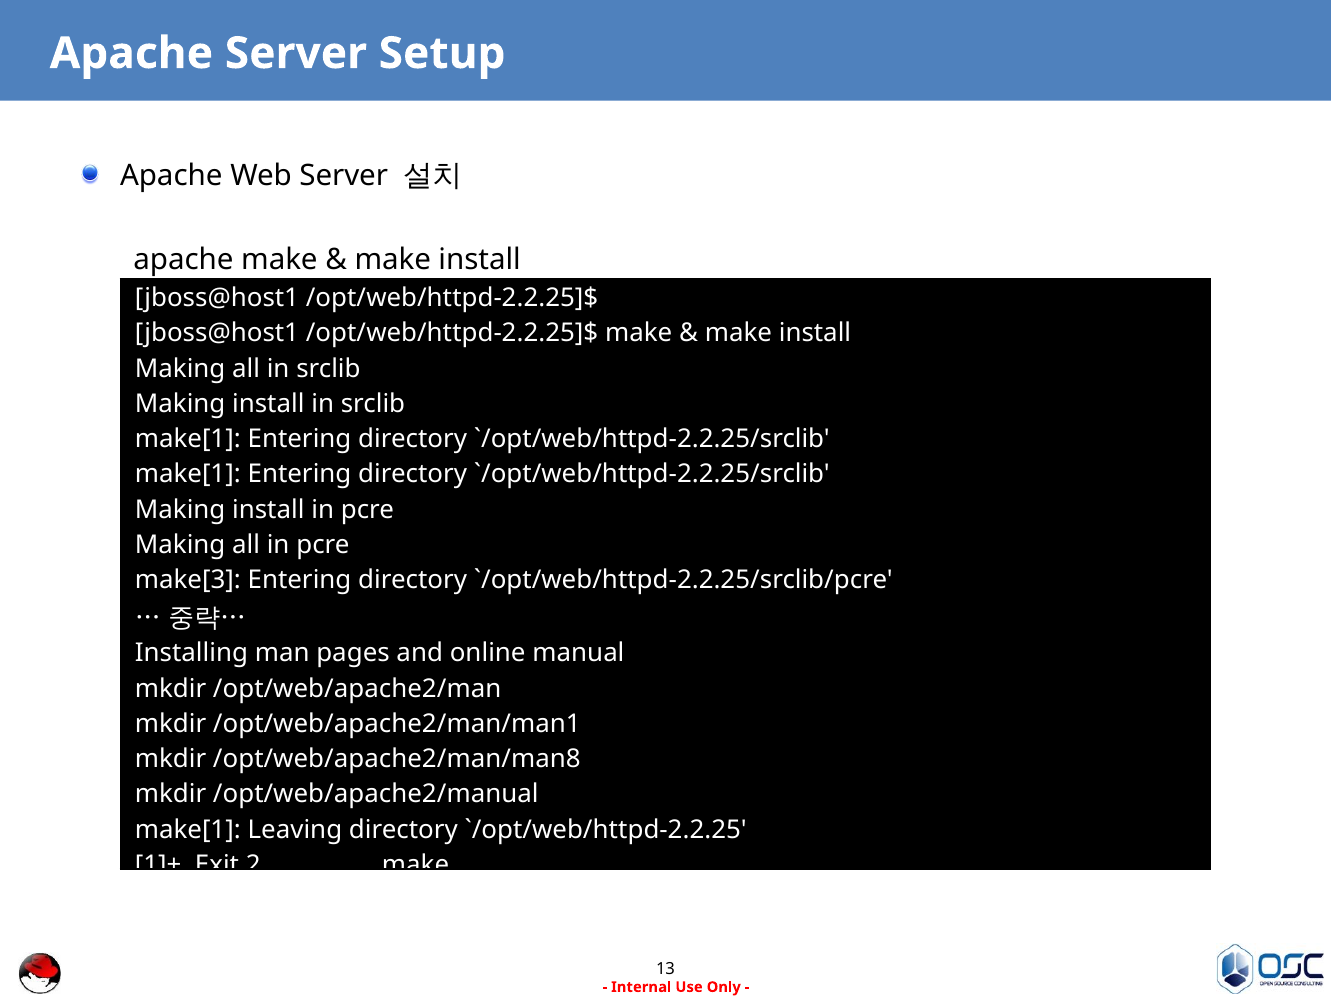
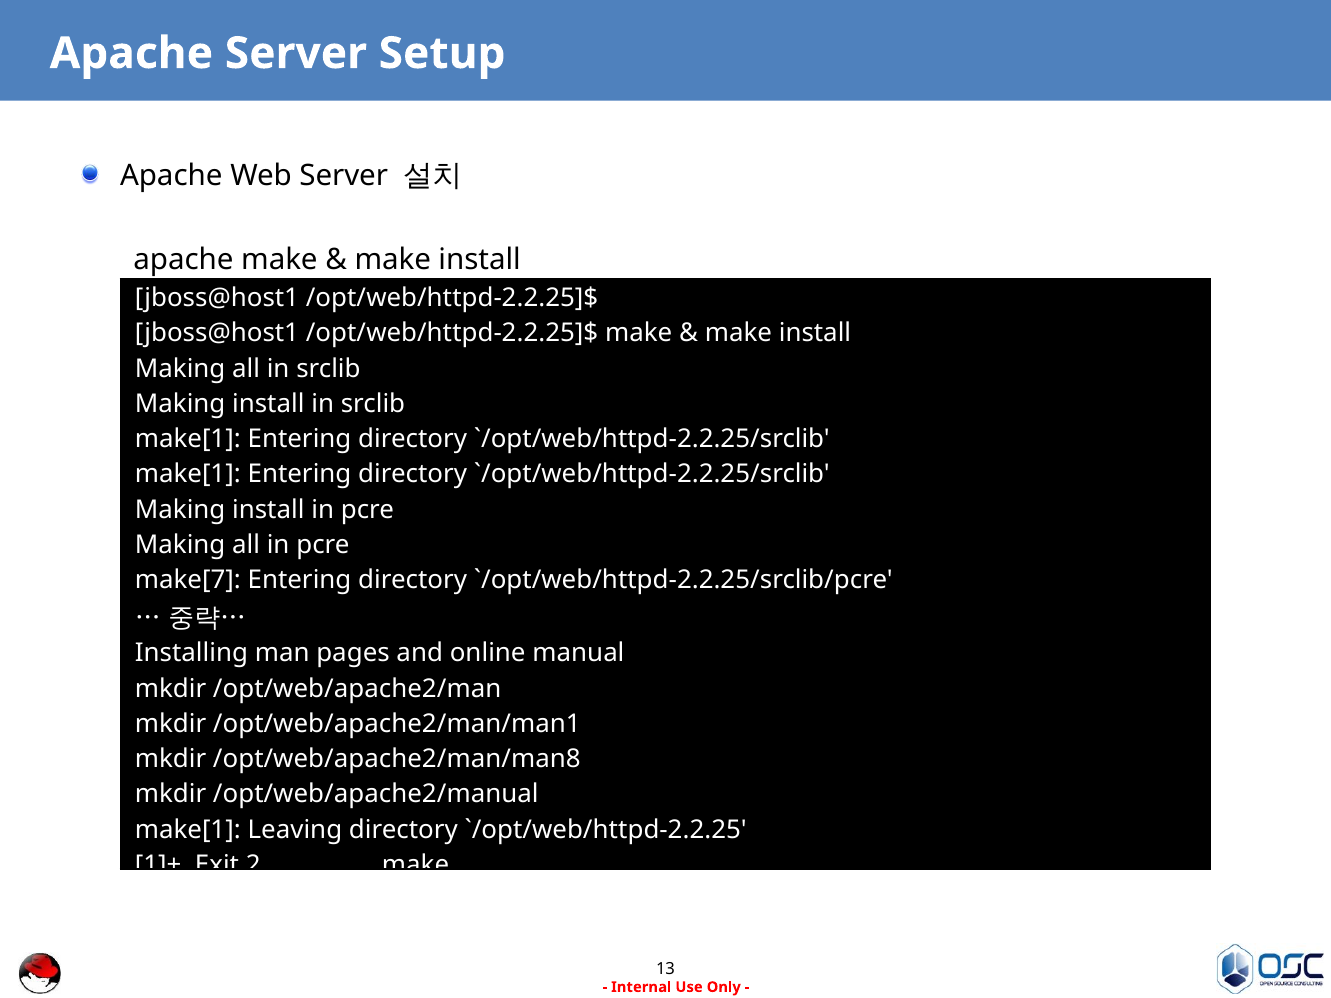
make[3: make[3 -> make[7
